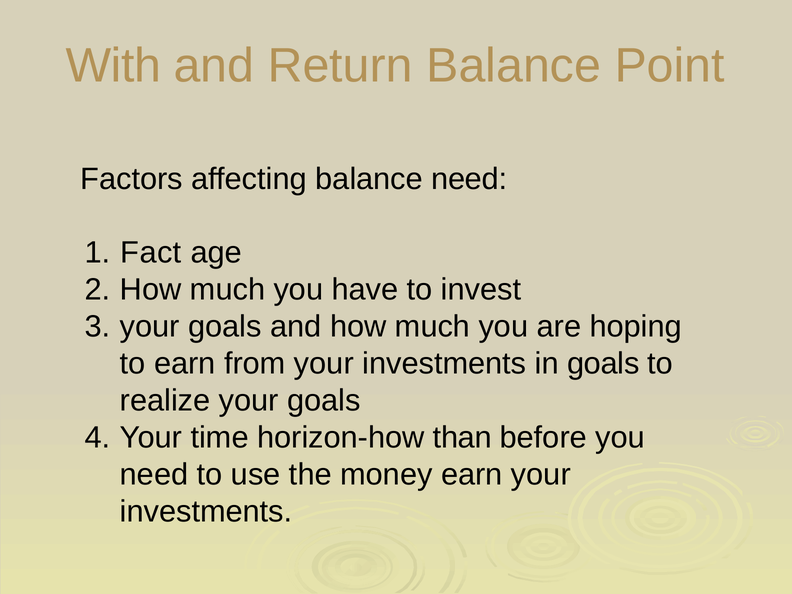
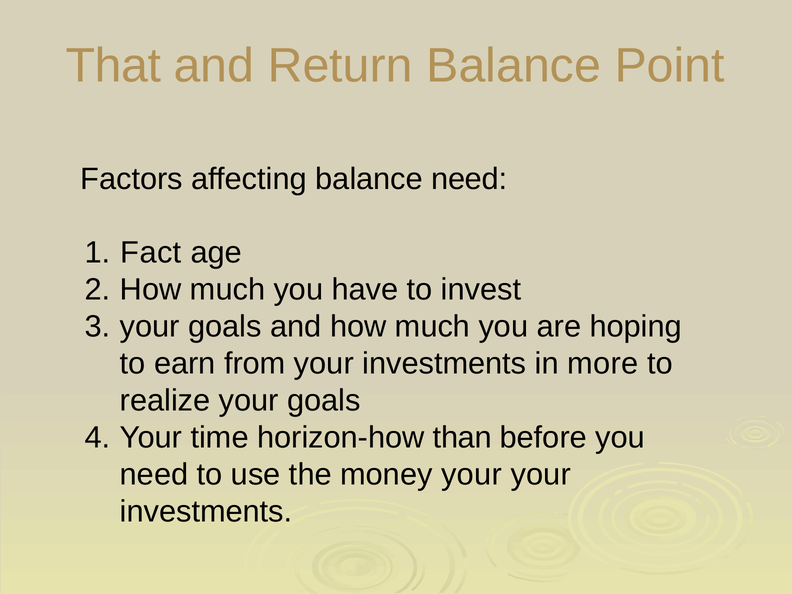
With: With -> That
in goals: goals -> more
money earn: earn -> your
